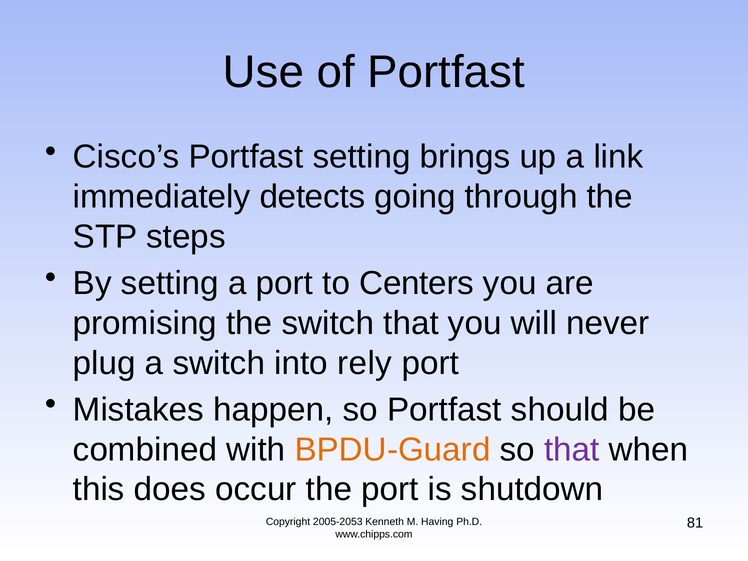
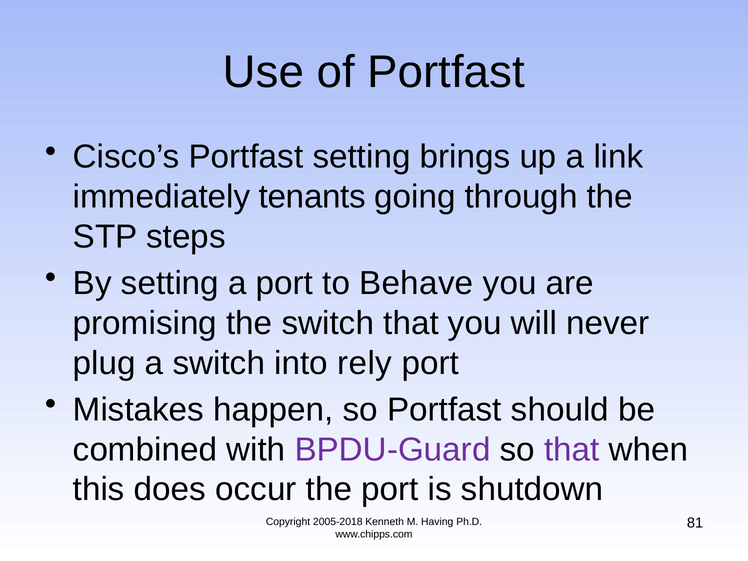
detects: detects -> tenants
Centers: Centers -> Behave
BPDU-Guard colour: orange -> purple
2005-2053: 2005-2053 -> 2005-2018
